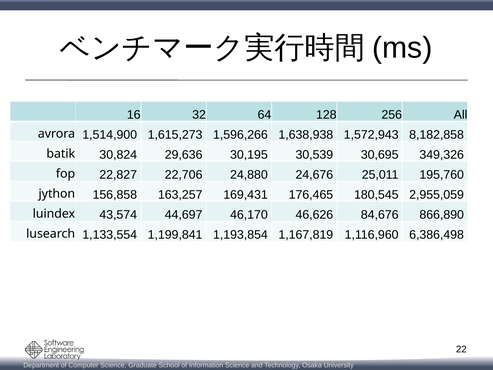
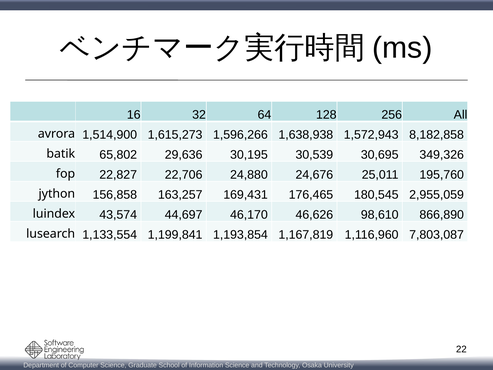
30,824: 30,824 -> 65,802
84,676: 84,676 -> 98,610
6,386,498: 6,386,498 -> 7,803,087
